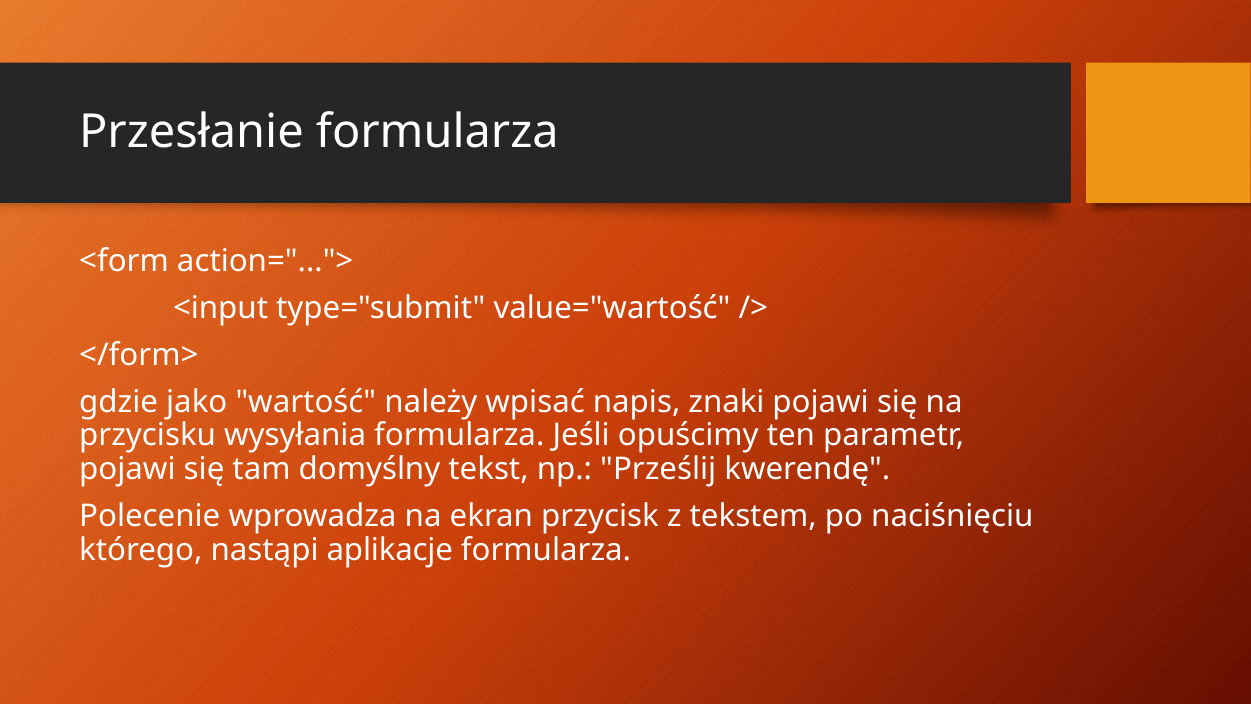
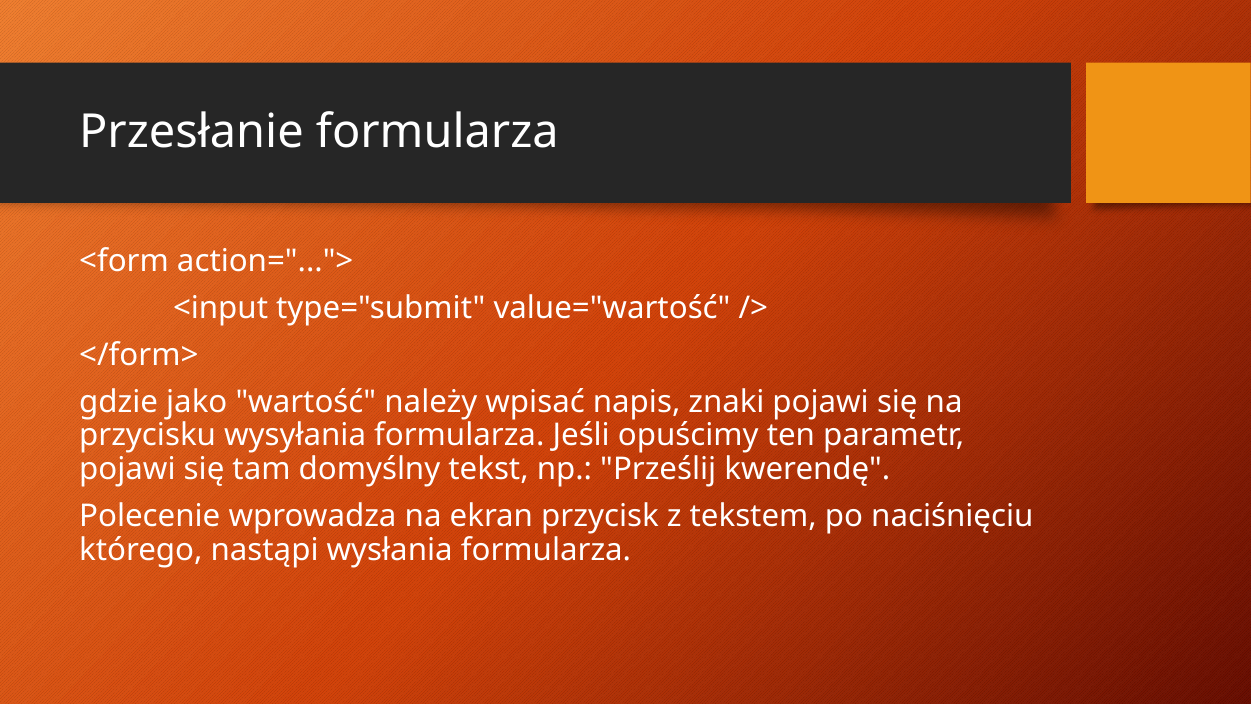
aplikacje: aplikacje -> wysłania
